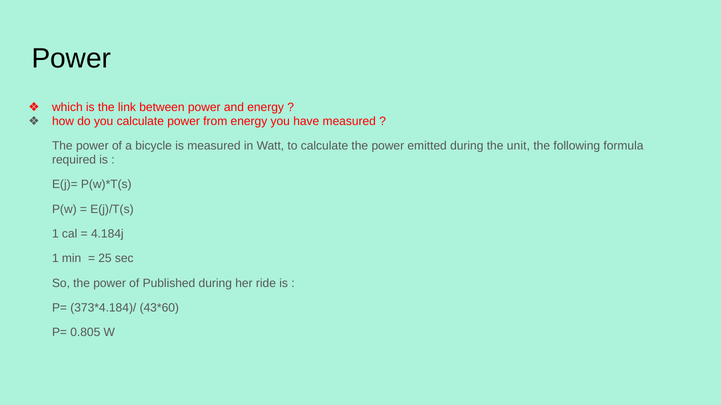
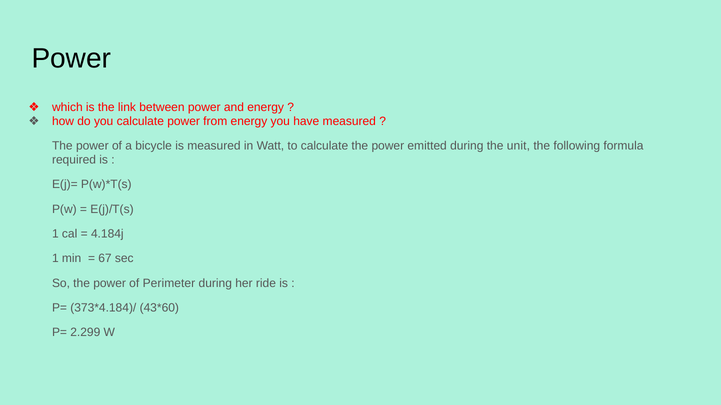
25: 25 -> 67
Published: Published -> Perimeter
0.805: 0.805 -> 2.299
